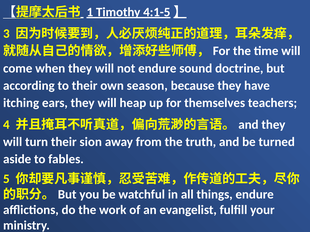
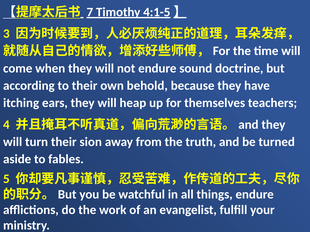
1: 1 -> 7
season: season -> behold
